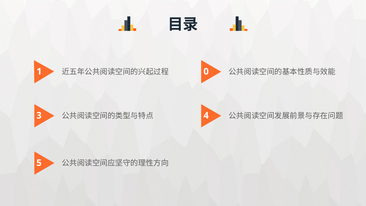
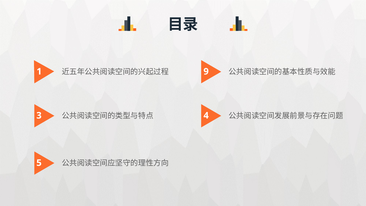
0: 0 -> 9
